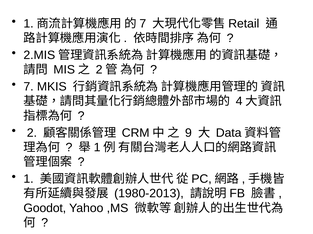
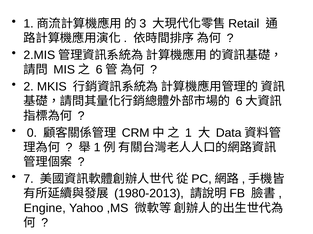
7 at (143, 24): 7 -> 3
2 at (99, 70): 2 -> 6
7 at (29, 87): 7 -> 2
4 at (239, 102): 4 -> 6
2 at (32, 133): 2 -> 0
9 at (188, 133): 9 -> 1
1 at (29, 179): 1 -> 7
Goodot: Goodot -> Engine
